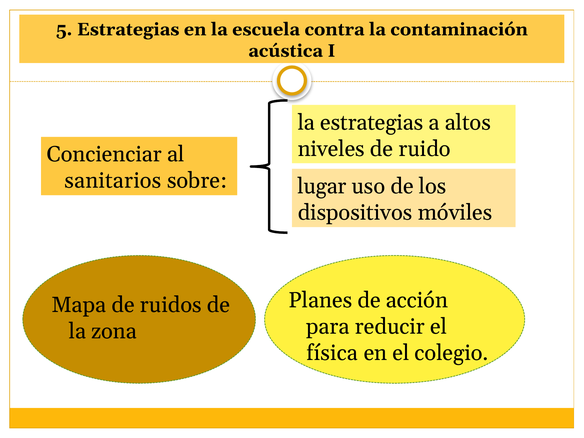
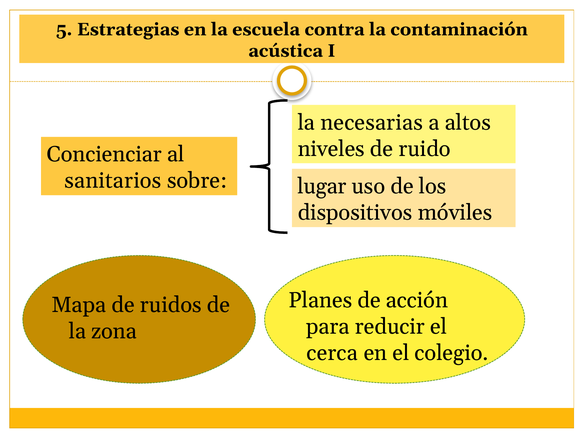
la estrategias: estrategias -> necesarias
física: física -> cerca
